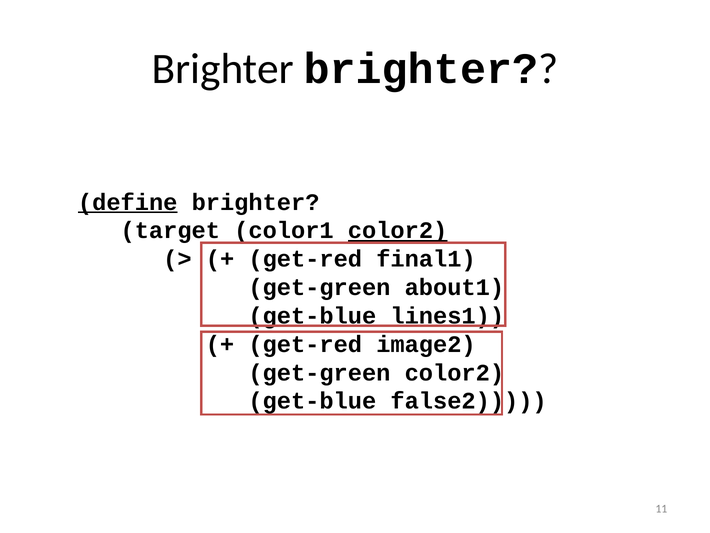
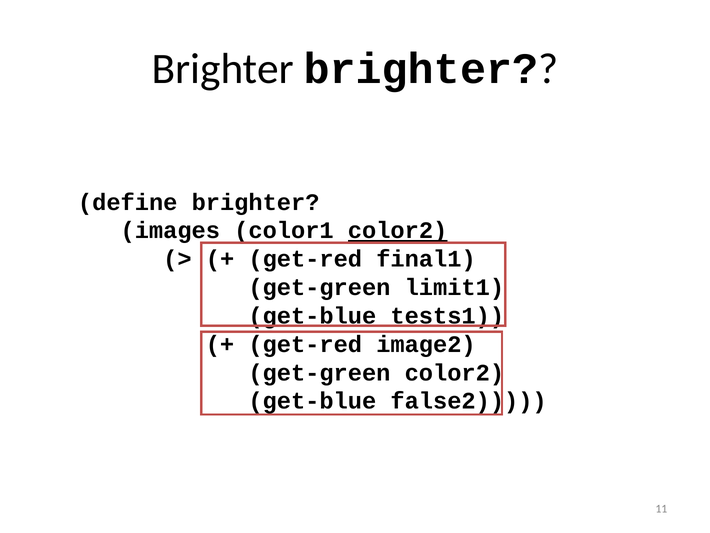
define underline: present -> none
target: target -> images
about1: about1 -> limit1
lines1: lines1 -> tests1
